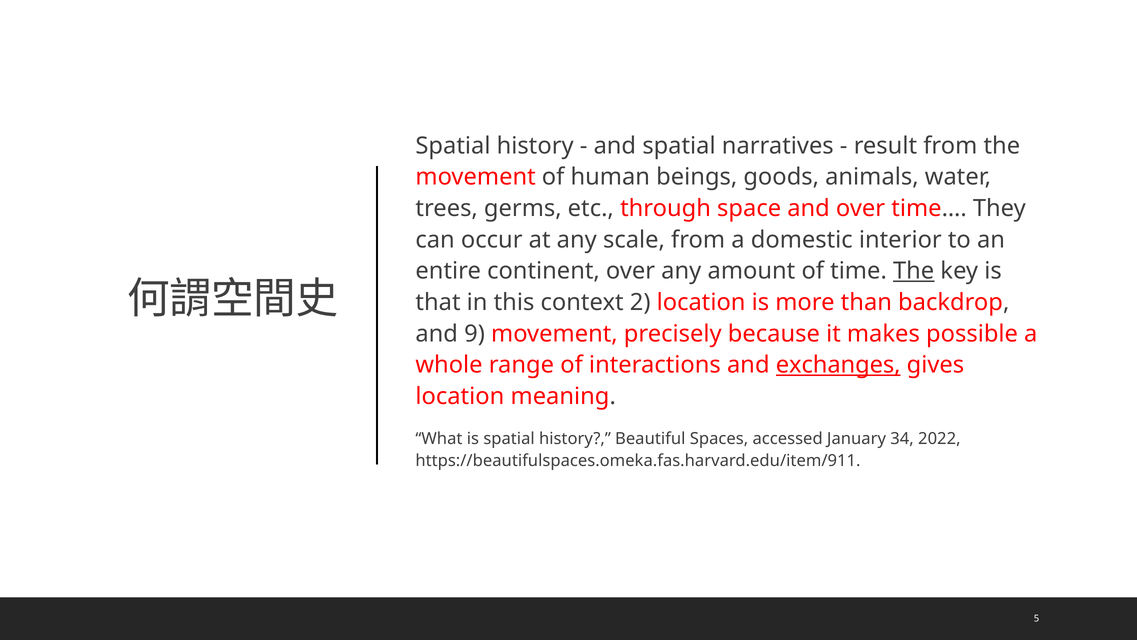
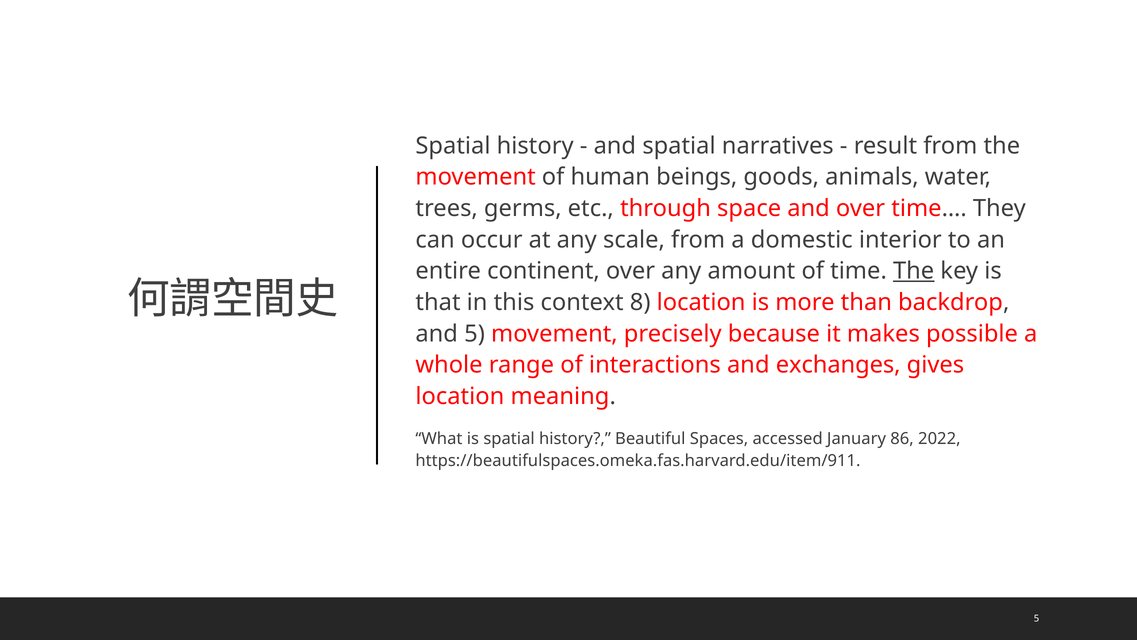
2: 2 -> 8
and 9: 9 -> 5
exchanges underline: present -> none
34: 34 -> 86
